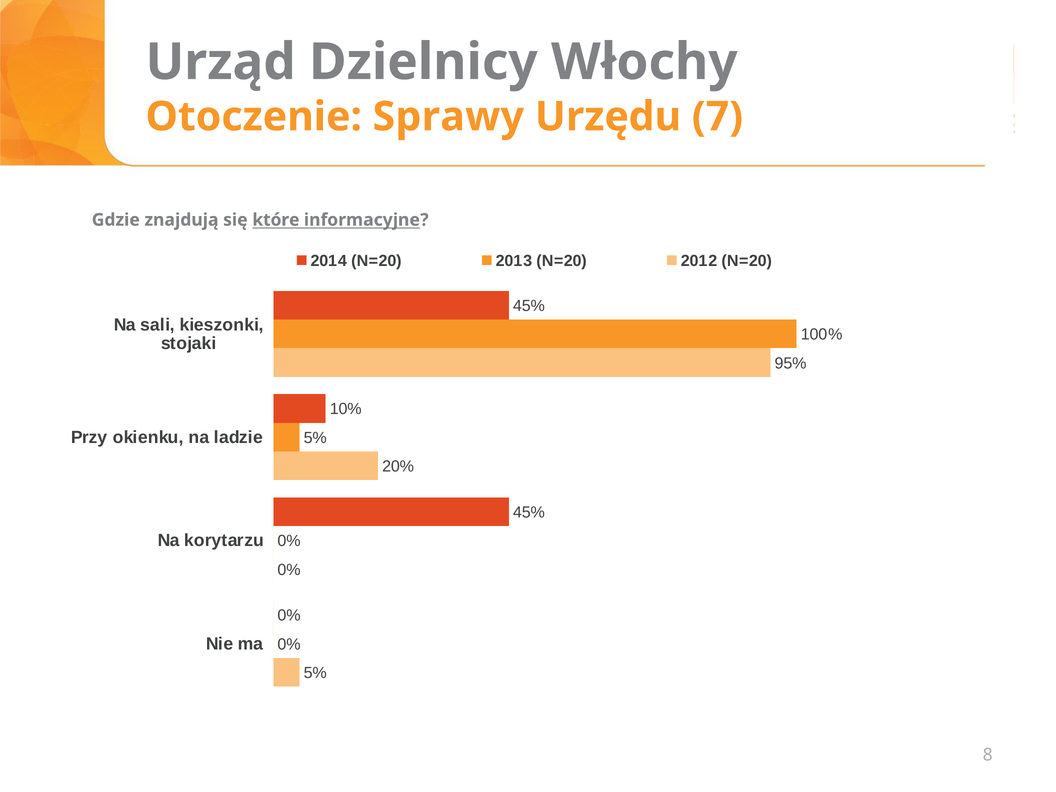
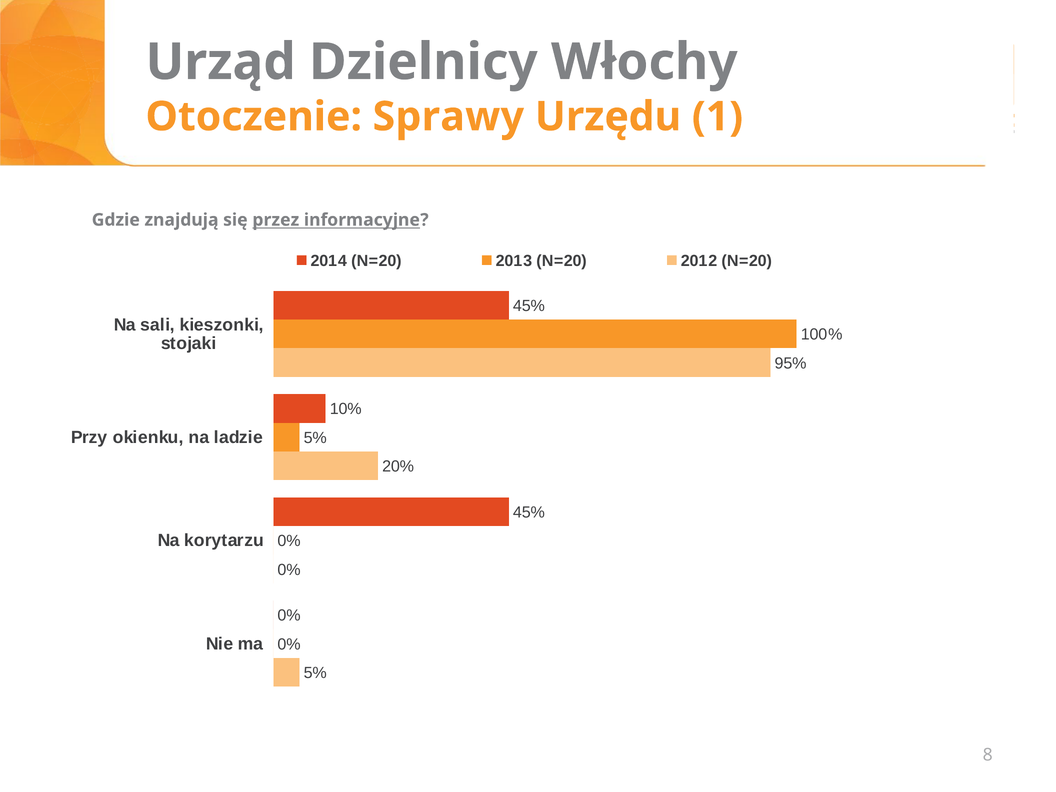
7: 7 -> 1
które: które -> przez
